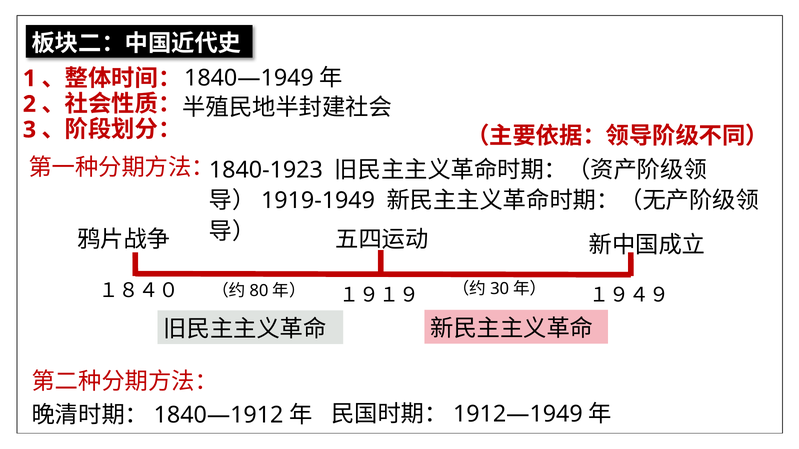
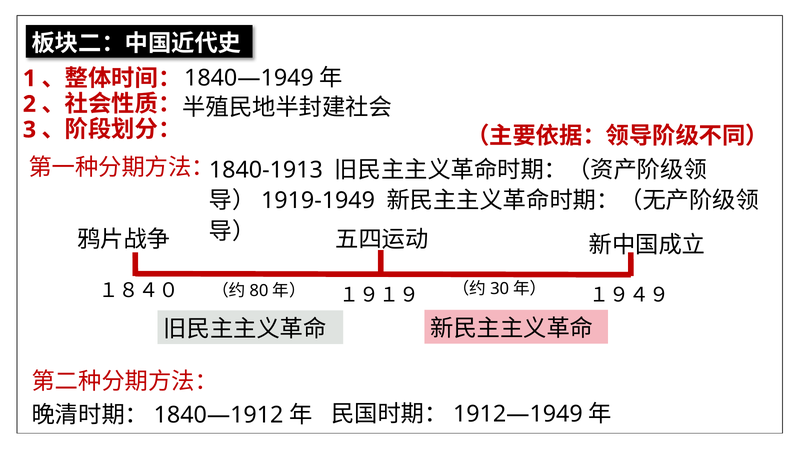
1840-1923: 1840-1923 -> 1840-1913
